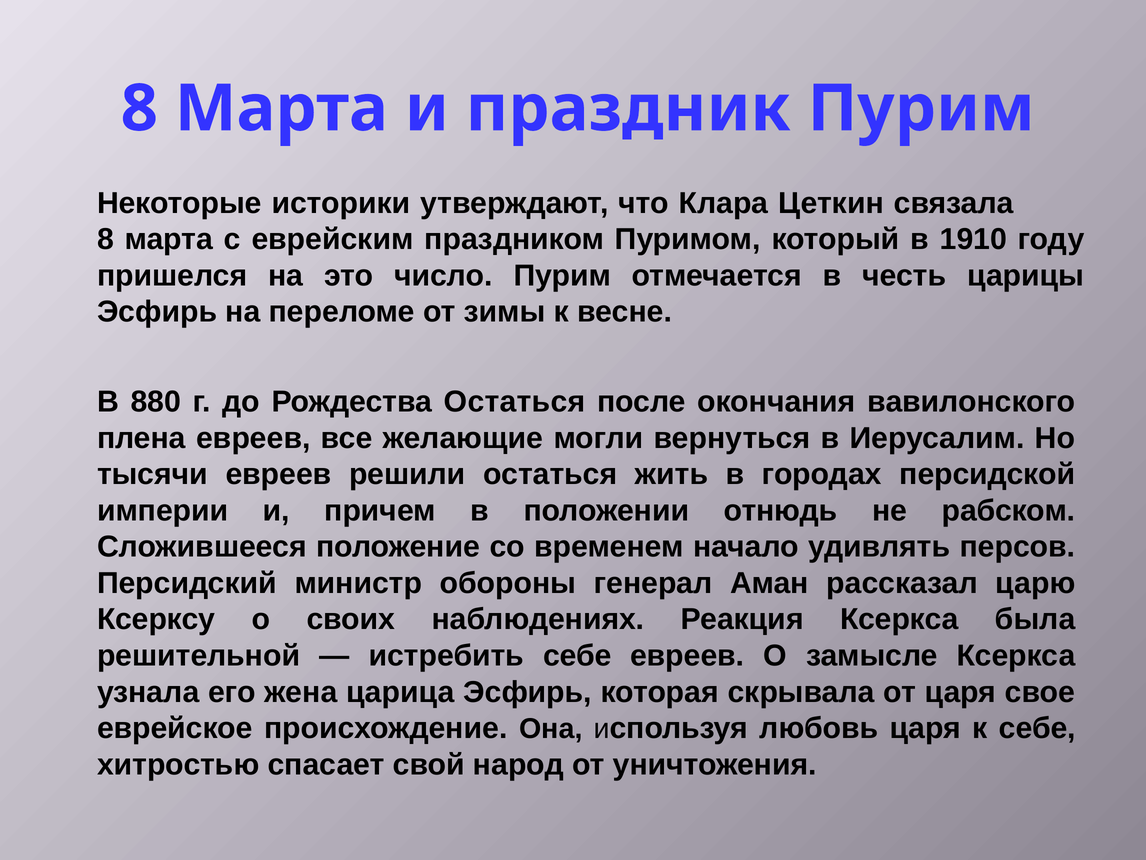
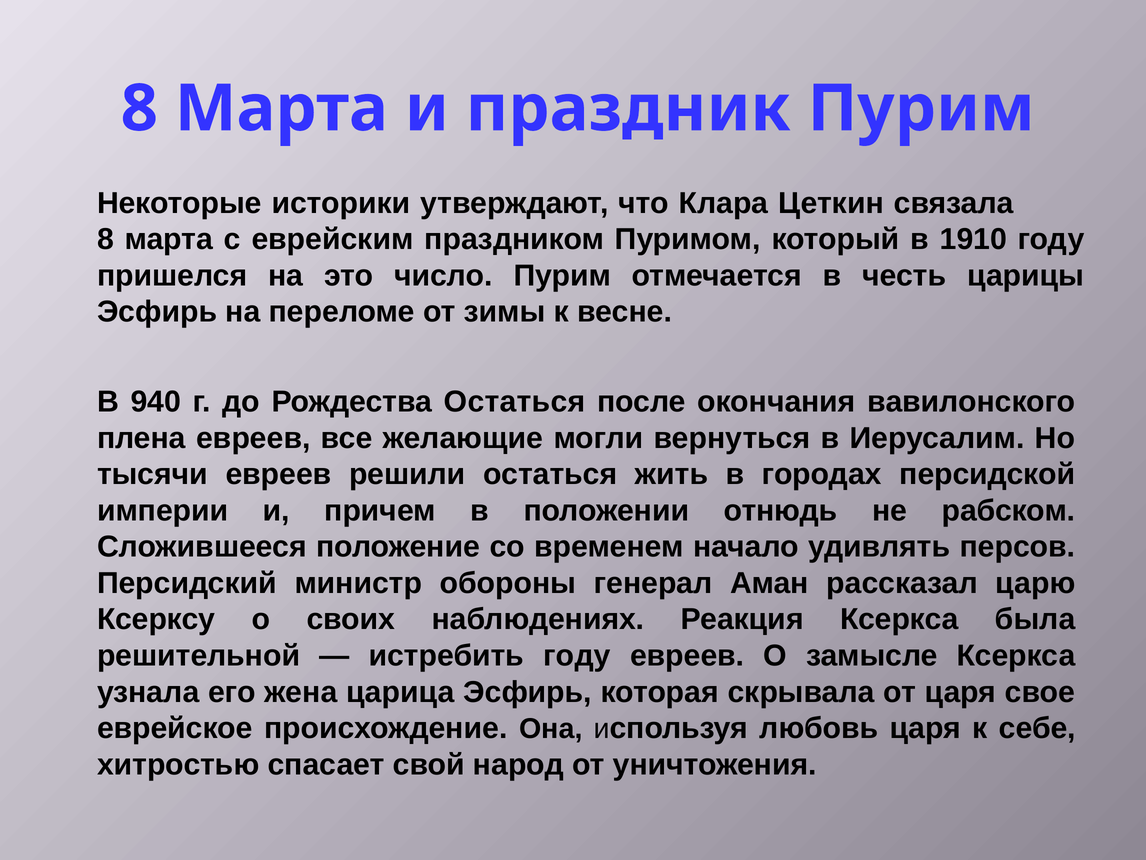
880: 880 -> 940
истребить себе: себе -> году
